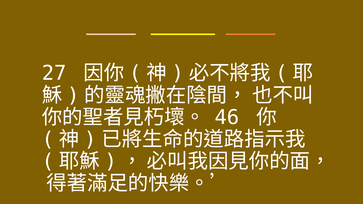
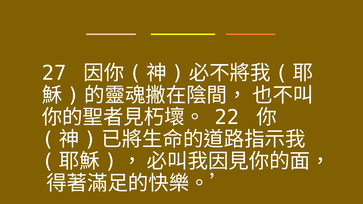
46: 46 -> 22
